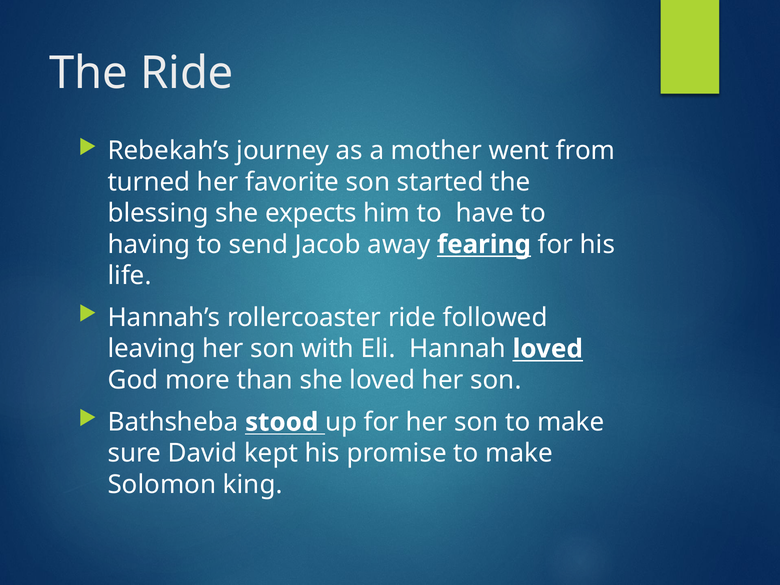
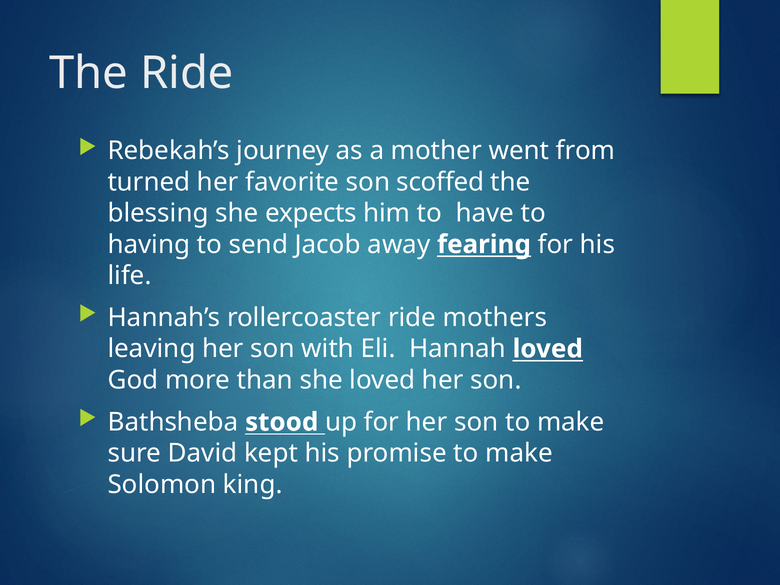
started: started -> scoffed
followed: followed -> mothers
